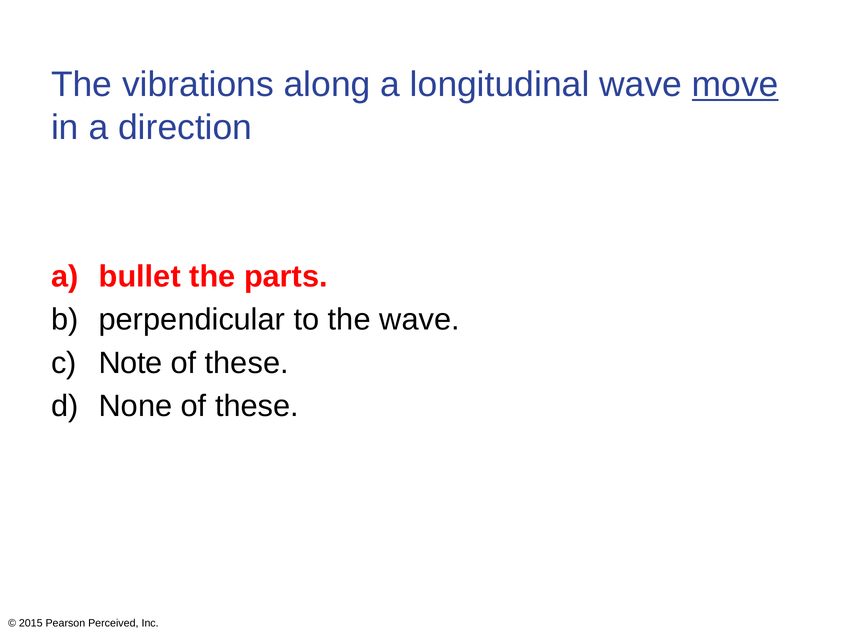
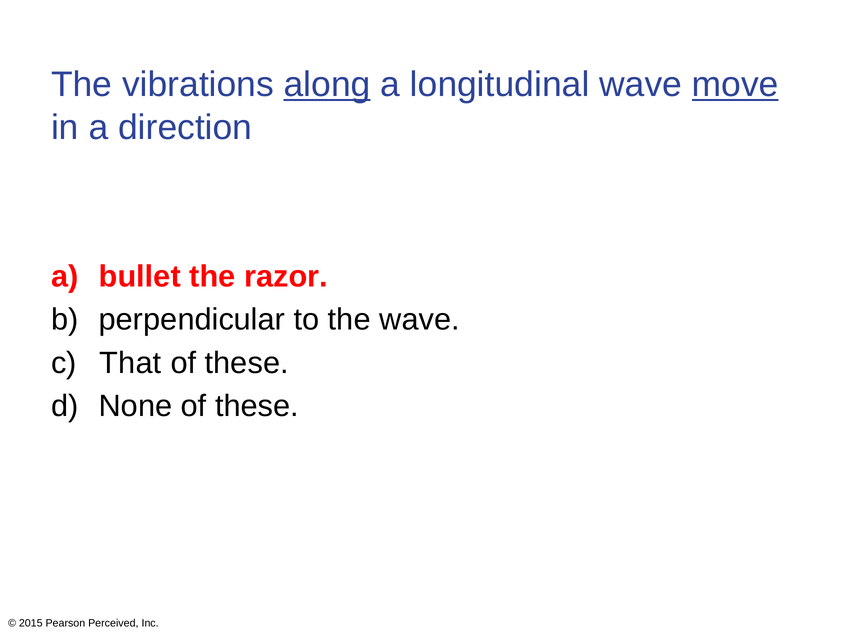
along underline: none -> present
parts: parts -> razor
Note: Note -> That
